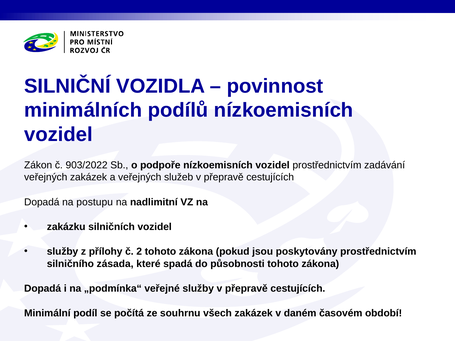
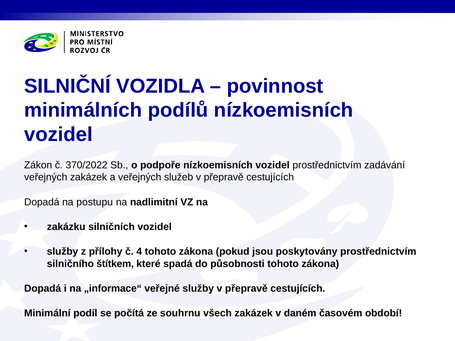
903/2022: 903/2022 -> 370/2022
2: 2 -> 4
zásada: zásada -> štítkem
„podmínka“: „podmínka“ -> „informace“
